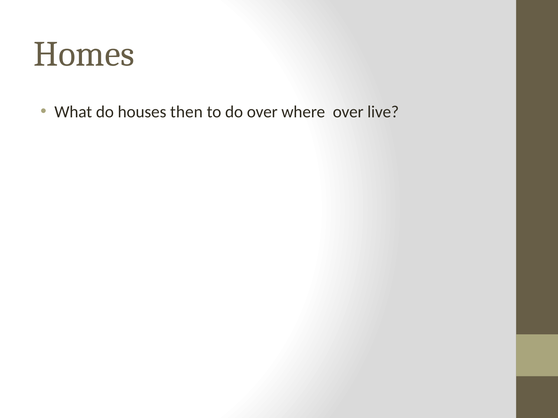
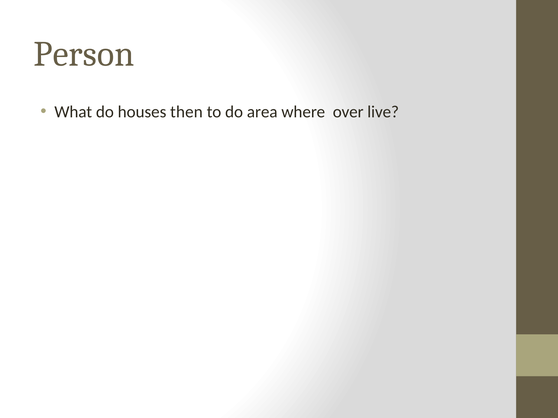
Homes: Homes -> Person
do over: over -> area
